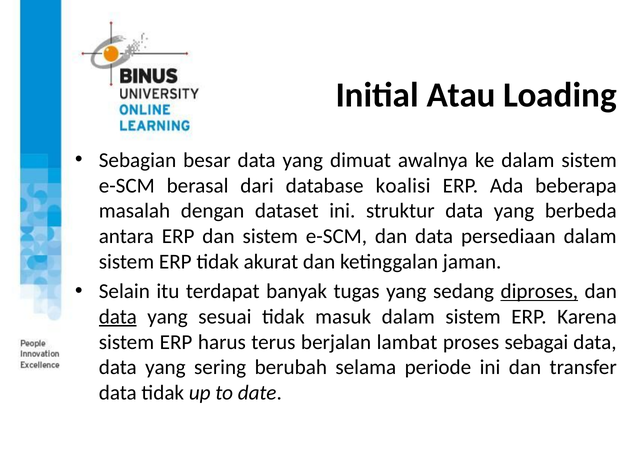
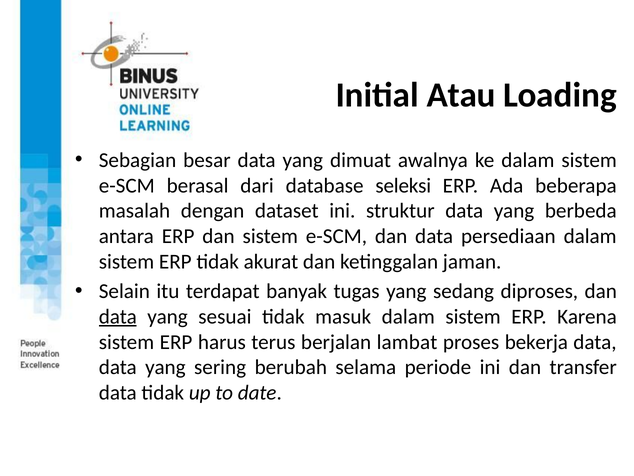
koalisi: koalisi -> seleksi
diproses underline: present -> none
sebagai: sebagai -> bekerja
